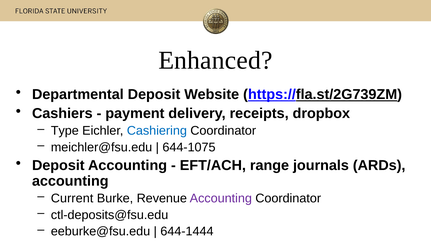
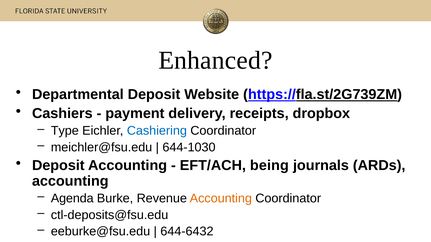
644-1075: 644-1075 -> 644-1030
range: range -> being
Current: Current -> Agenda
Accounting at (221, 199) colour: purple -> orange
644-1444: 644-1444 -> 644-6432
